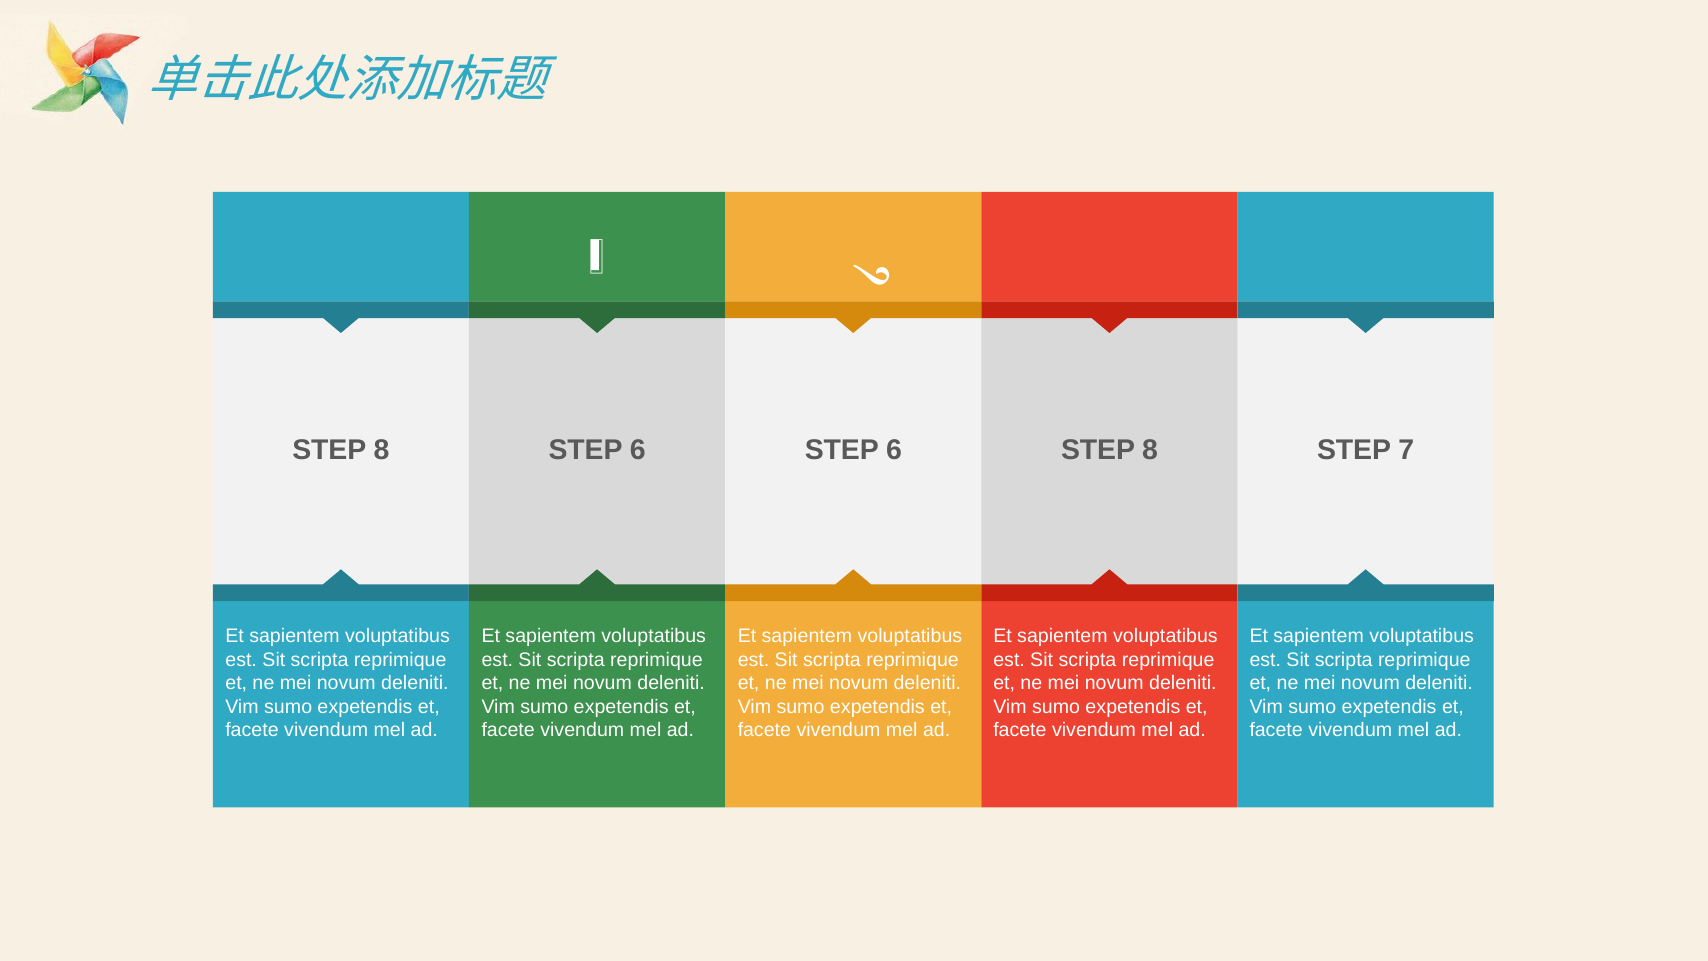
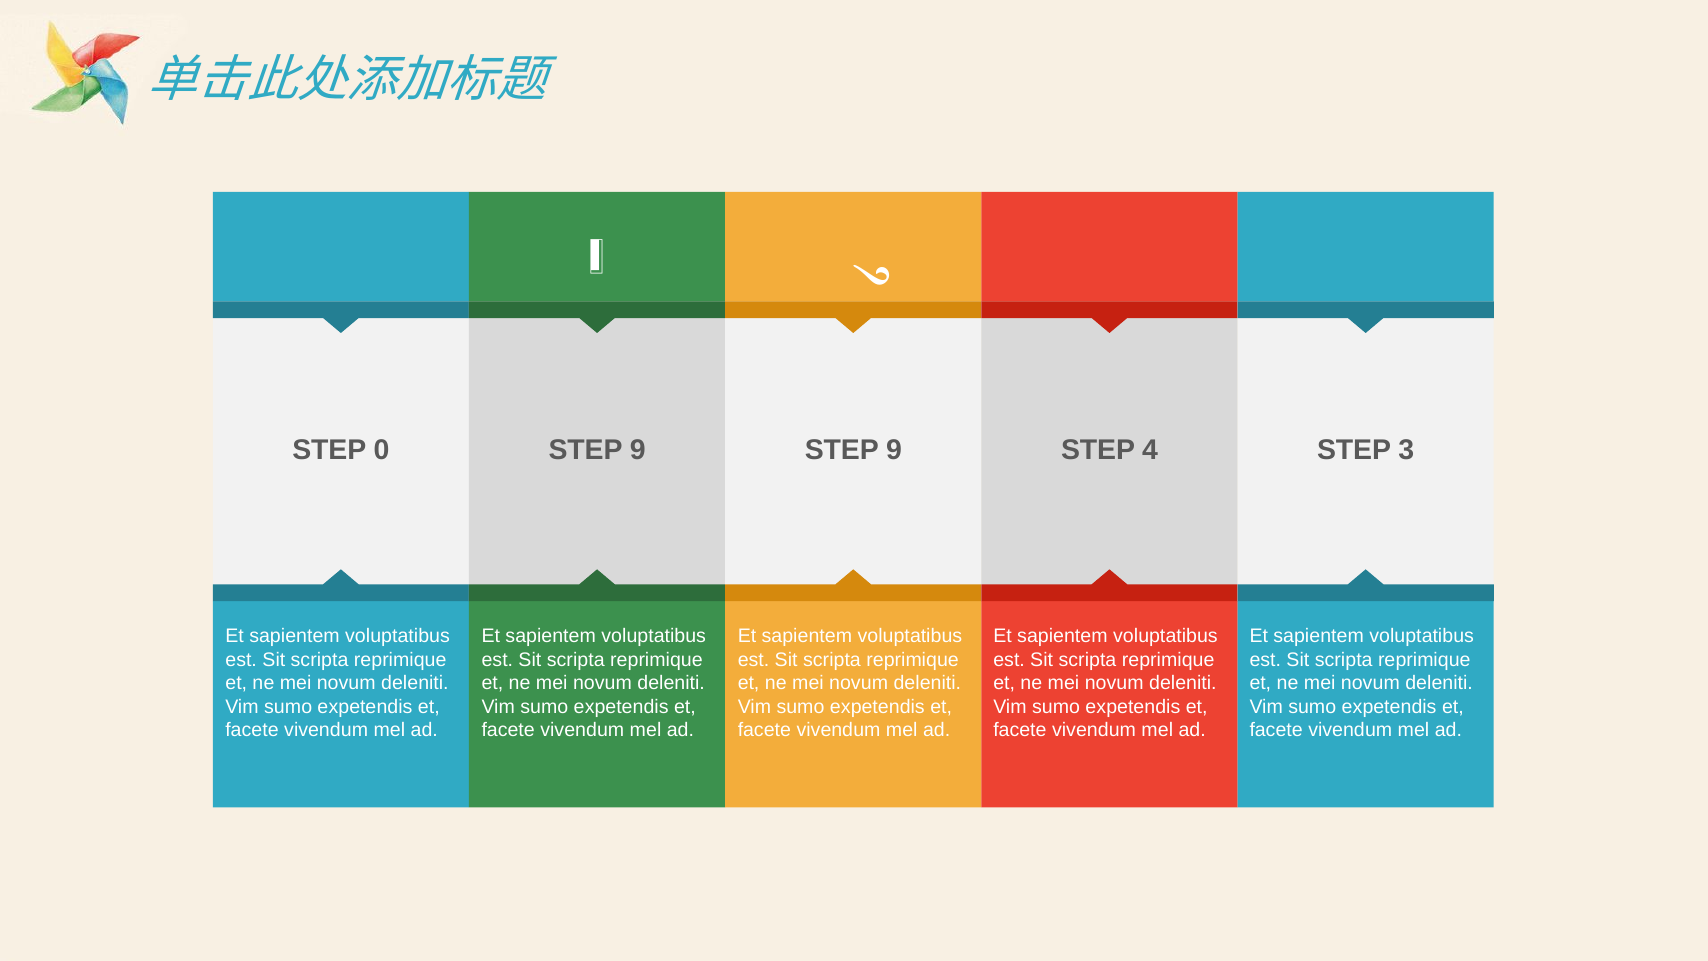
8 at (382, 450): 8 -> 0
6 at (638, 450): 6 -> 9
6 at (894, 450): 6 -> 9
8 at (1150, 450): 8 -> 4
7: 7 -> 3
